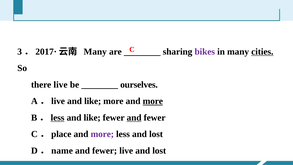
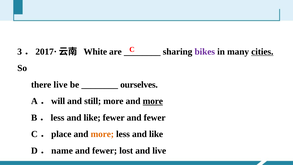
Many at (95, 52): Many -> White
live at (58, 101): live -> will
like at (93, 101): like -> still
less at (58, 118) underline: present -> none
and at (134, 118) underline: present -> none
more at (102, 134) colour: purple -> orange
lost at (156, 134): lost -> like
fewer live: live -> lost
lost at (159, 150): lost -> live
